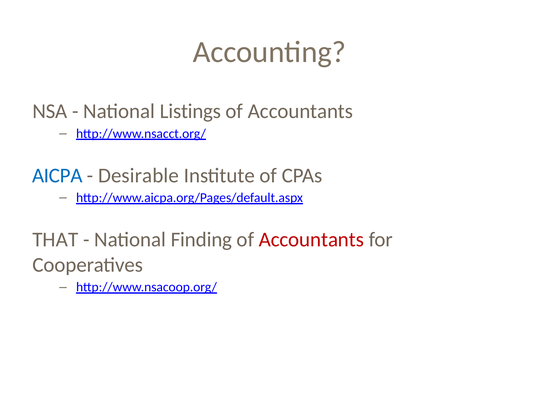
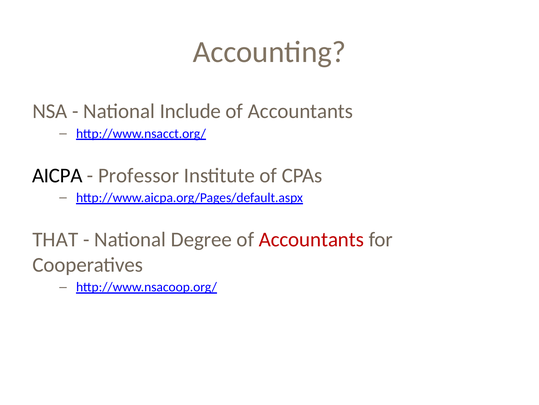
Listings: Listings -> Include
AICPA colour: blue -> black
Desirable: Desirable -> Professor
Finding: Finding -> Degree
